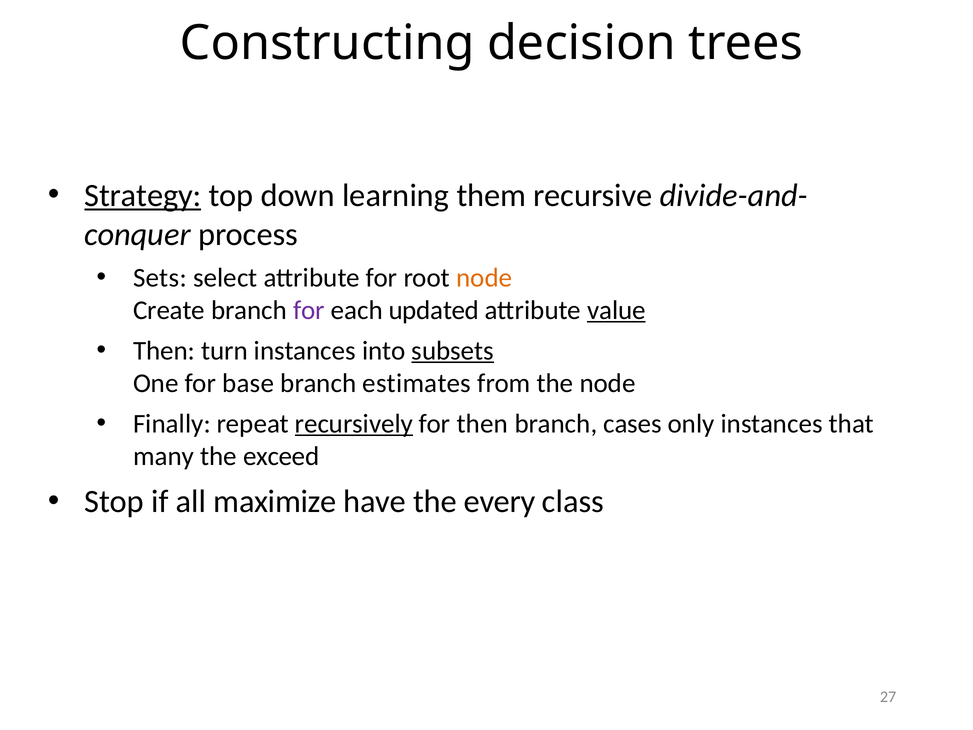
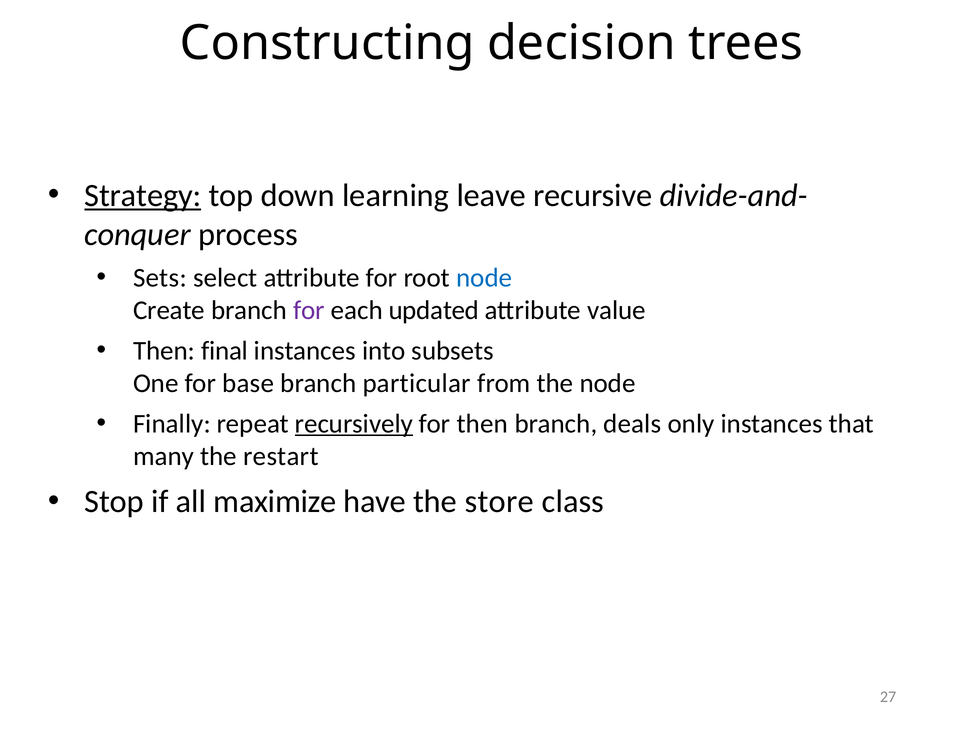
them: them -> leave
node at (484, 278) colour: orange -> blue
value underline: present -> none
turn: turn -> final
subsets underline: present -> none
estimates: estimates -> particular
cases: cases -> deals
exceed: exceed -> restart
every: every -> store
